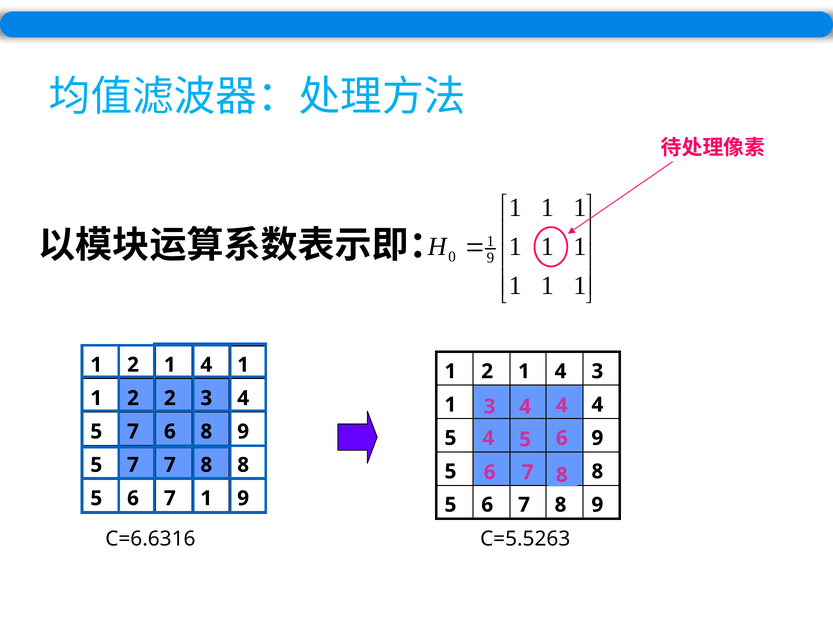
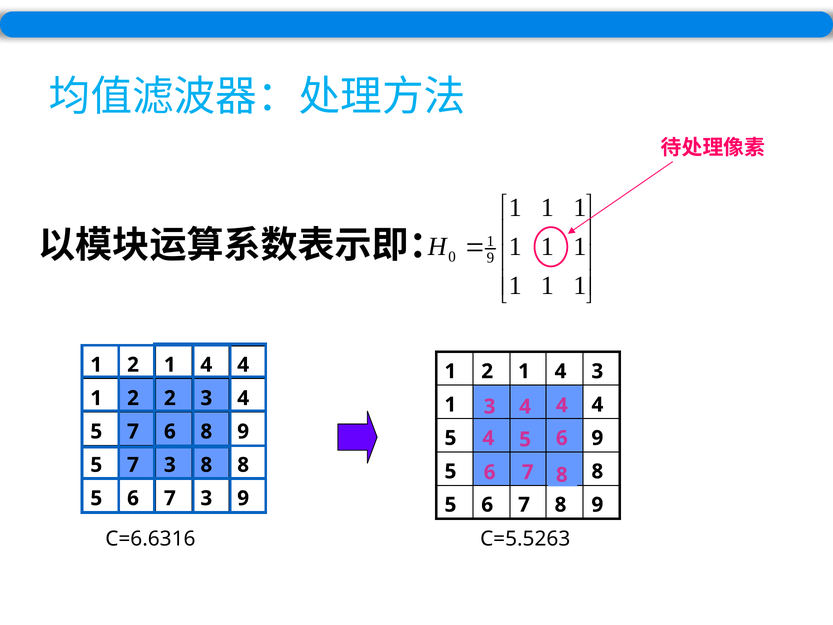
1 at (243, 365): 1 -> 4
5 7 7: 7 -> 3
6 7 1: 1 -> 3
